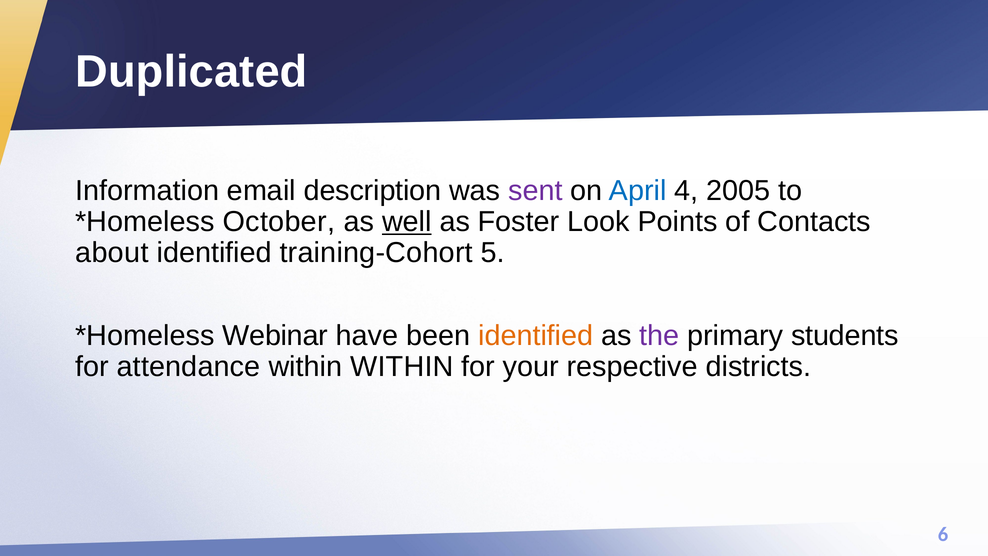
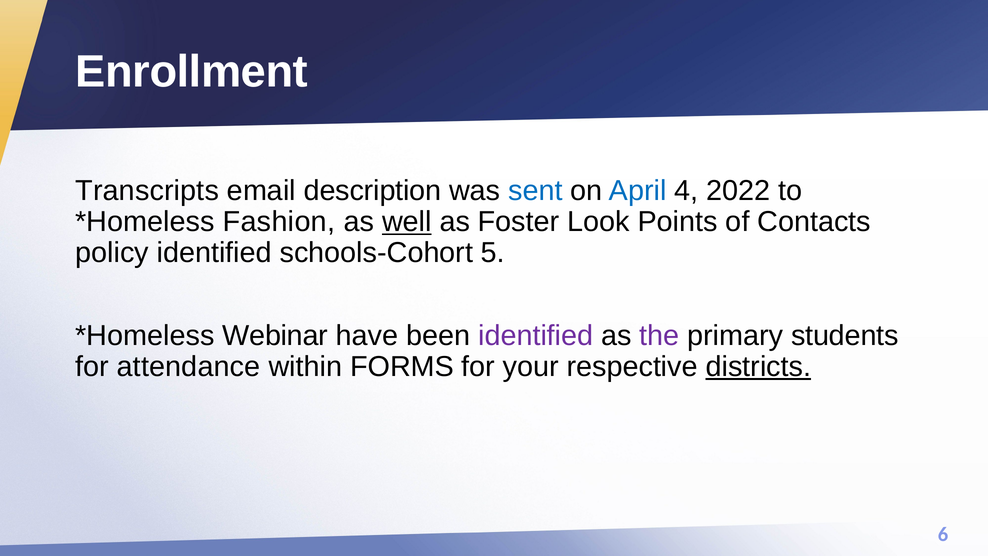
Duplicated: Duplicated -> Enrollment
Information: Information -> Transcripts
sent colour: purple -> blue
2005: 2005 -> 2022
October: October -> Fashion
about: about -> policy
training-Cohort: training-Cohort -> schools-Cohort
identified at (536, 335) colour: orange -> purple
within WITHIN: WITHIN -> FORMS
districts underline: none -> present
